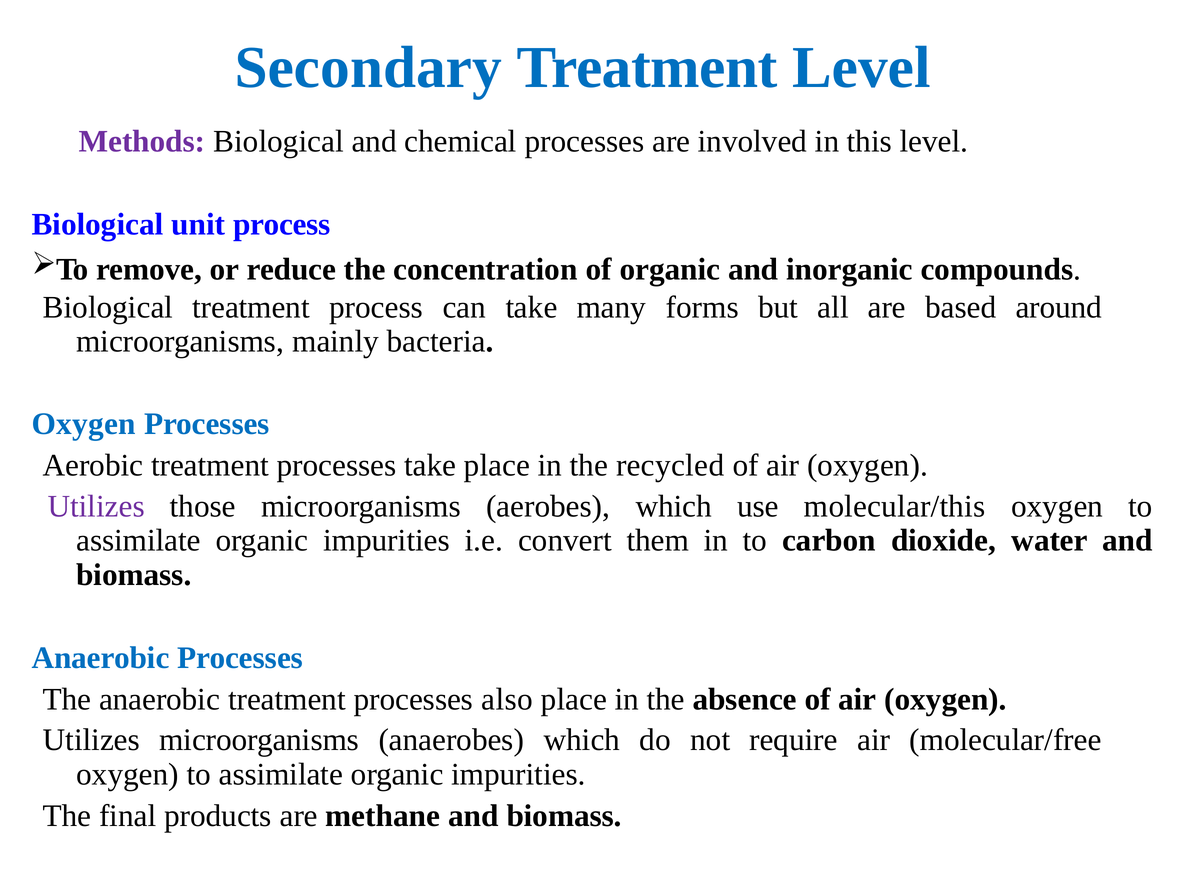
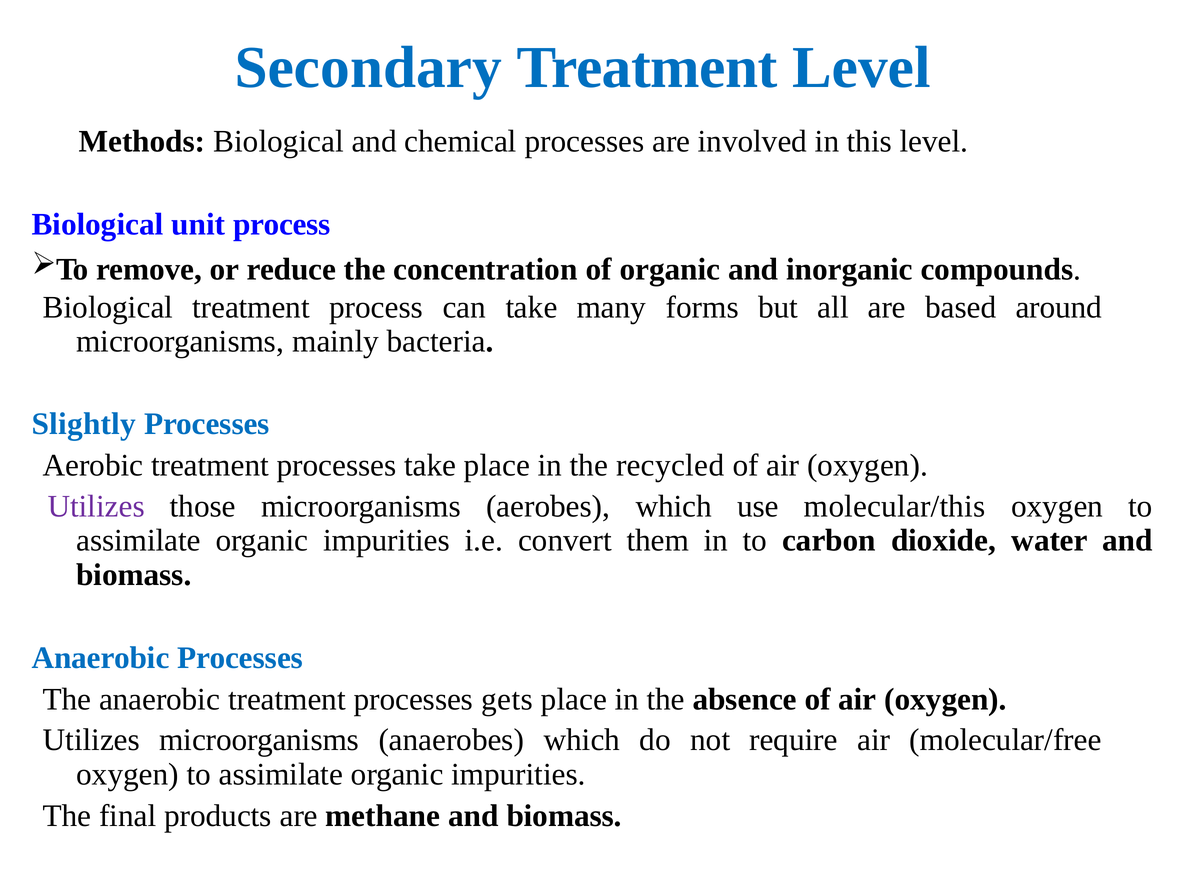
Methods colour: purple -> black
Oxygen at (84, 424): Oxygen -> Slightly
also: also -> gets
